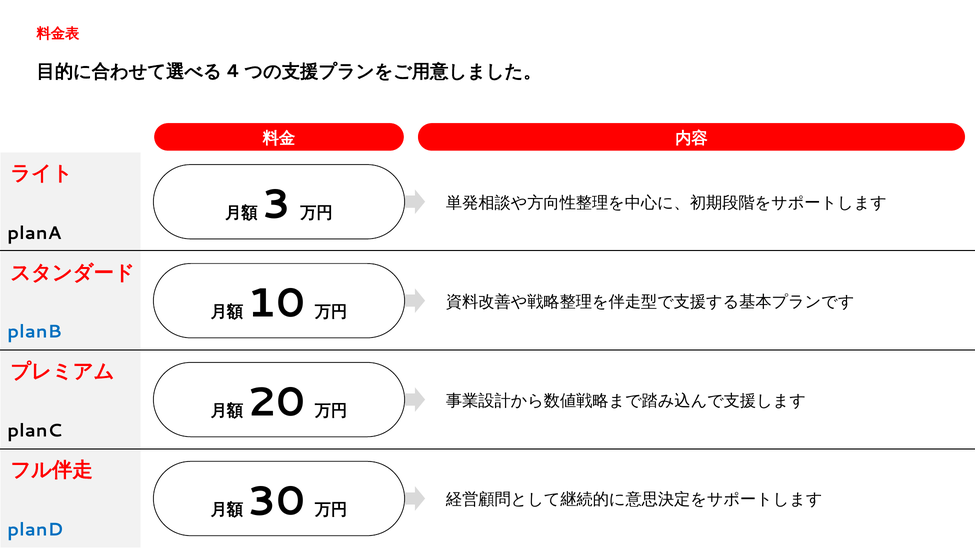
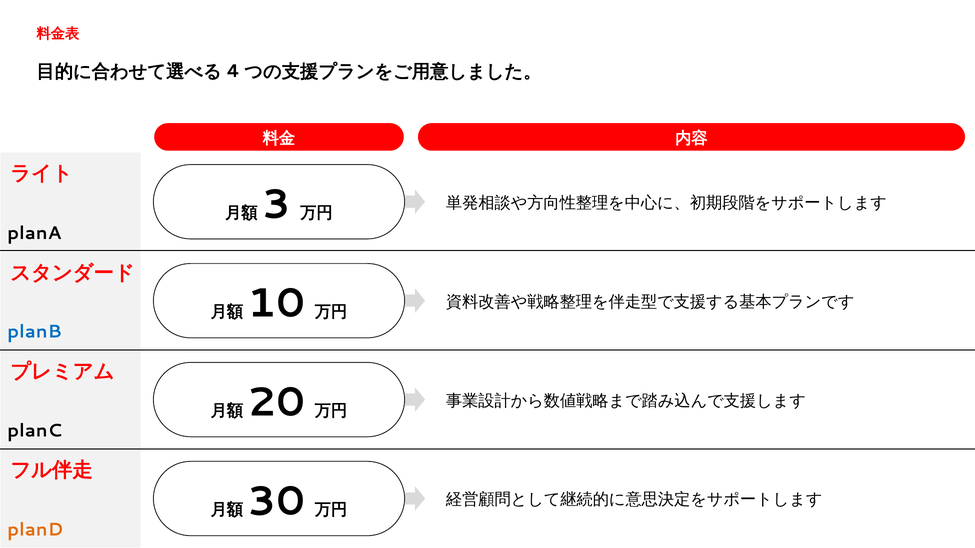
planD colour: blue -> orange
